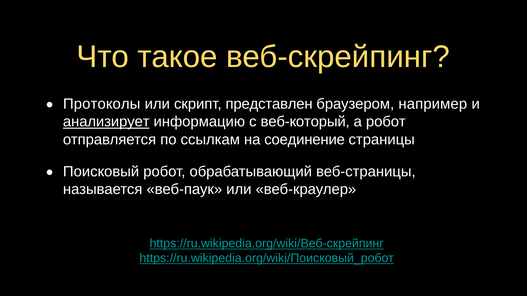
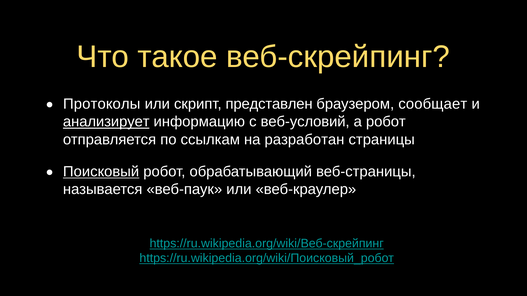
например: например -> сообщает
веб-который: веб-который -> веб-условий
соединение: соединение -> разработан
Поисковый underline: none -> present
